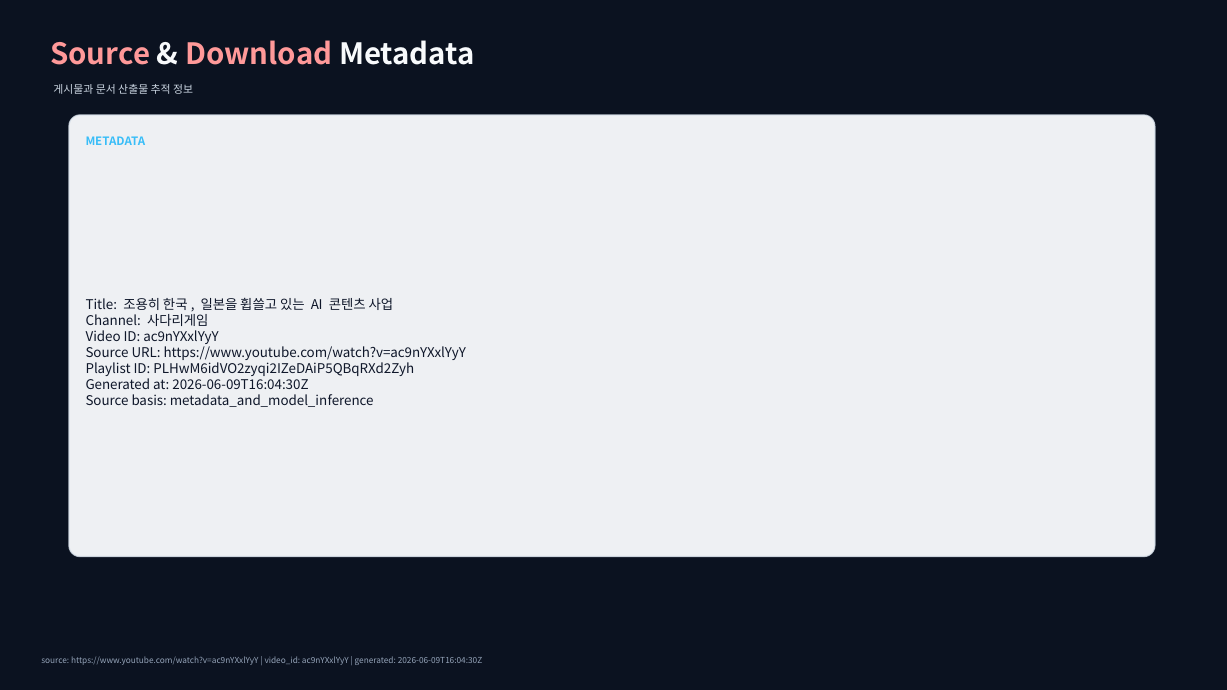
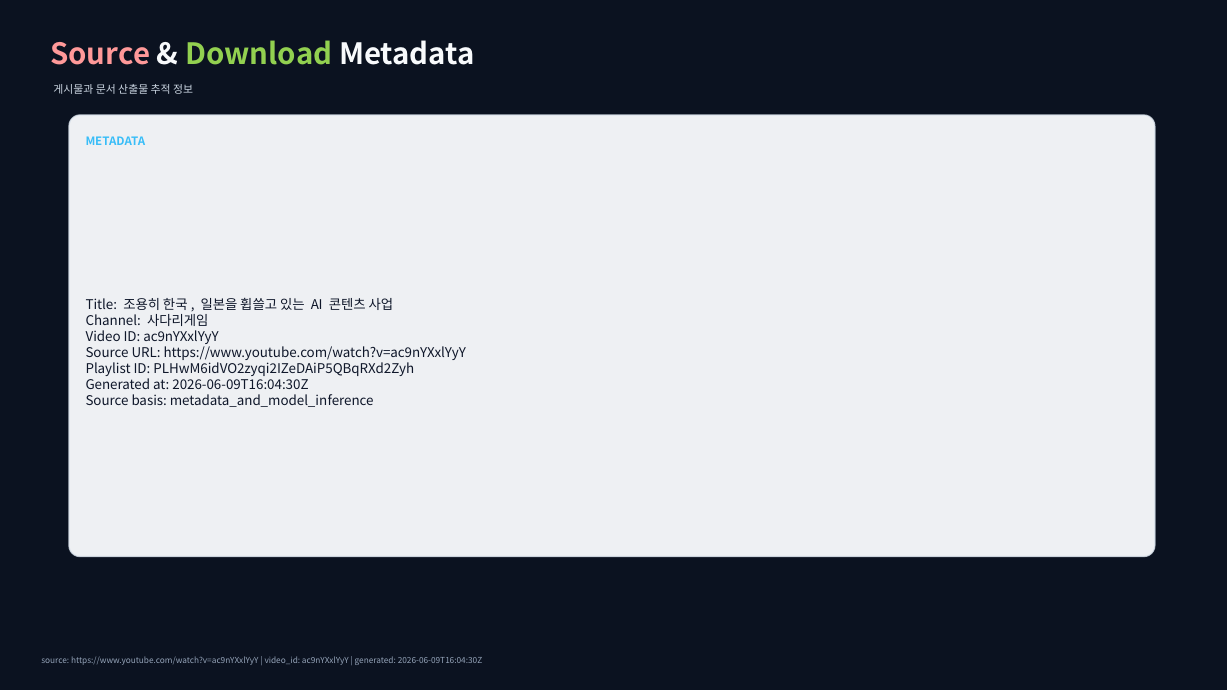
Download colour: pink -> light green
